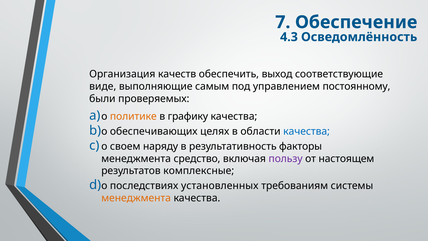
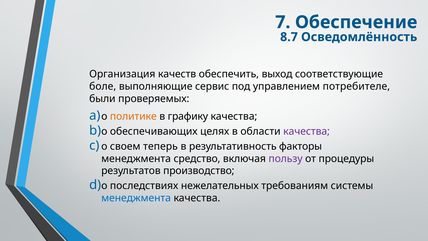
4.3: 4.3 -> 8.7
виде: виде -> боле
самым: самым -> сервис
постоянному: постоянному -> потребителе
качества at (307, 131) colour: blue -> purple
наряду: наряду -> теперь
настоящем: настоящем -> процедуры
комплексные: комплексные -> производство
установленных: установленных -> нежелательных
менеджмента at (136, 198) colour: orange -> blue
